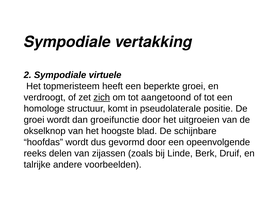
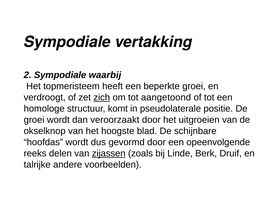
virtuele: virtuele -> waarbij
groeifunctie: groeifunctie -> veroorzaakt
zijassen underline: none -> present
